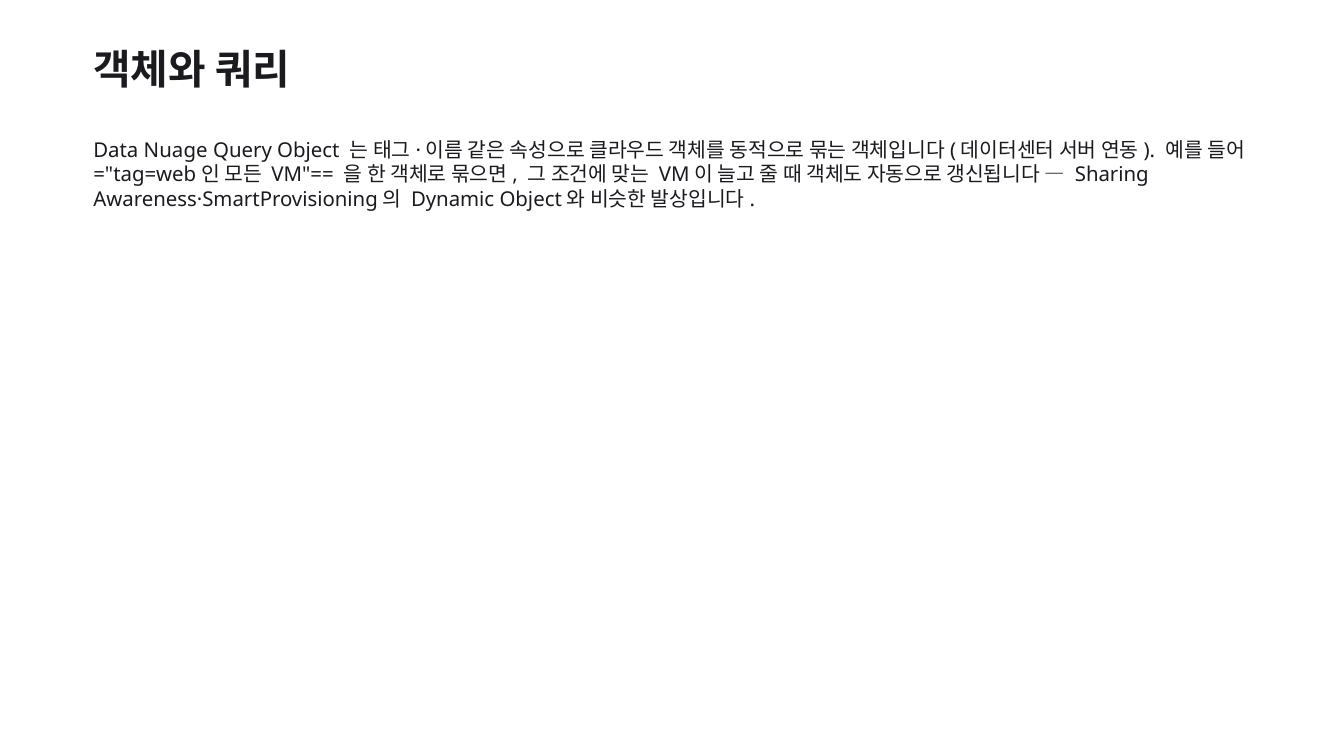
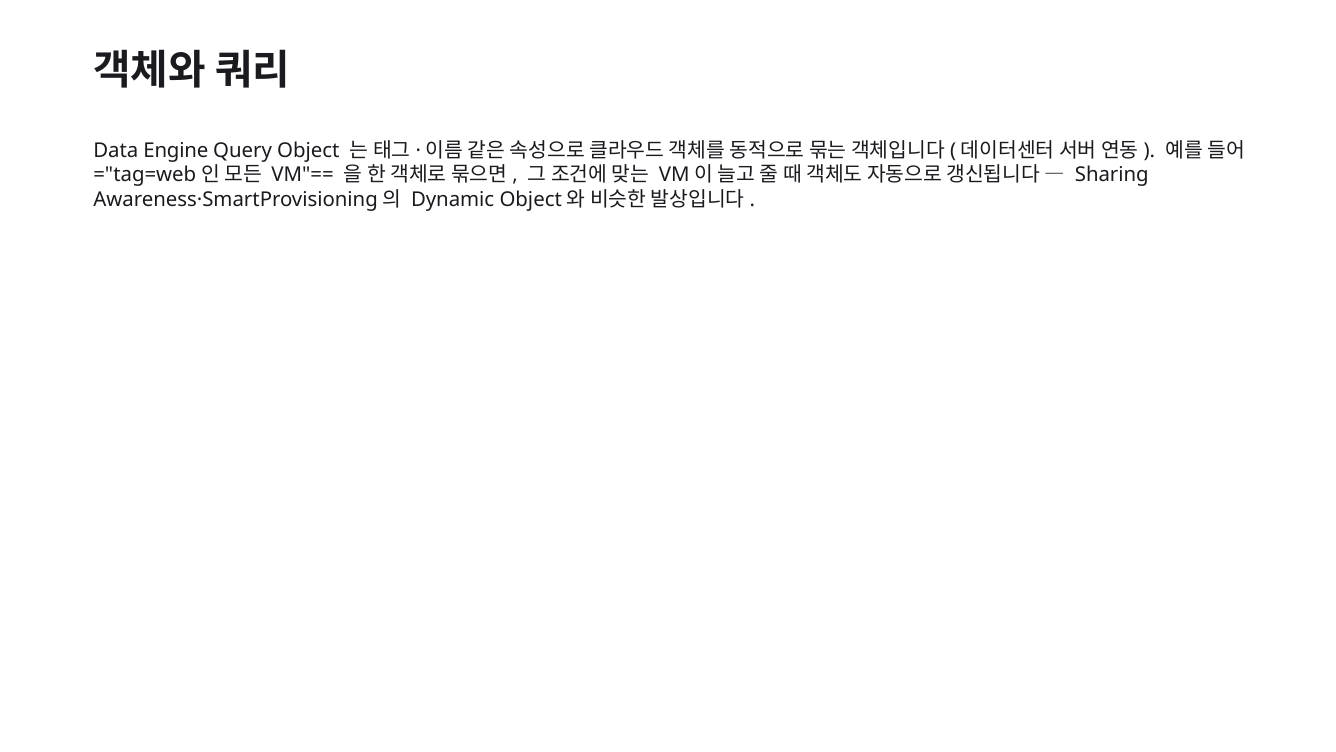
Nuage: Nuage -> Engine
